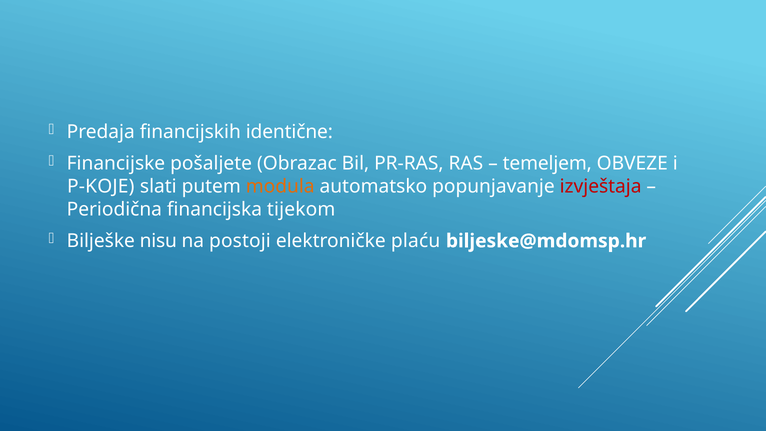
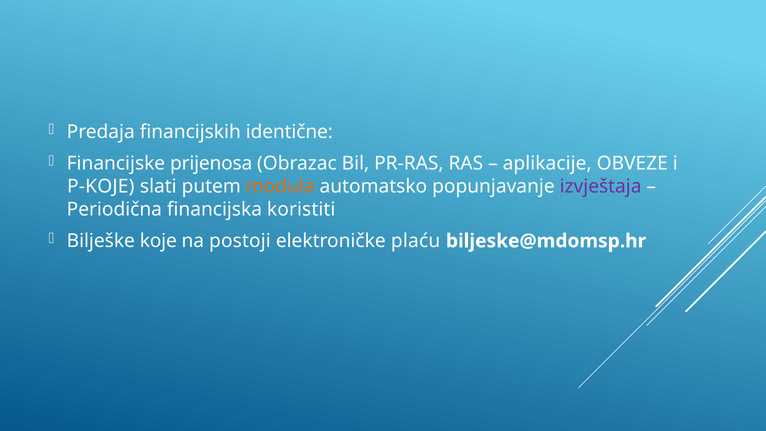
pošaljete: pošaljete -> prijenosa
temeljem: temeljem -> aplikacije
izvještaja colour: red -> purple
tijekom: tijekom -> koristiti
nisu: nisu -> koje
